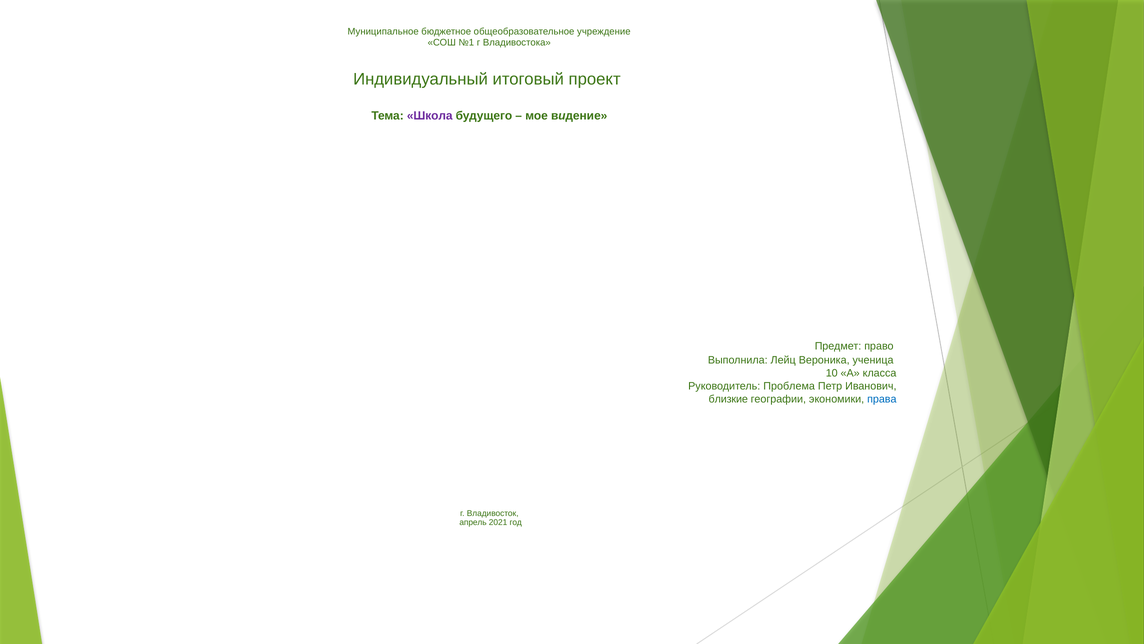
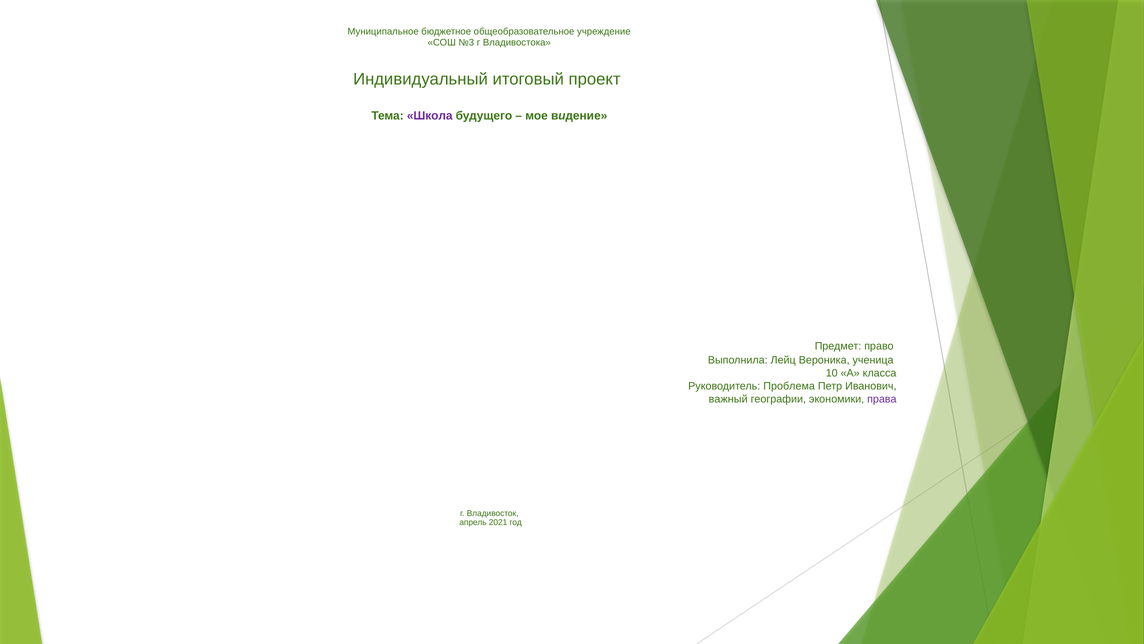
№1: №1 -> №3
близкие: близкие -> важный
права colour: blue -> purple
